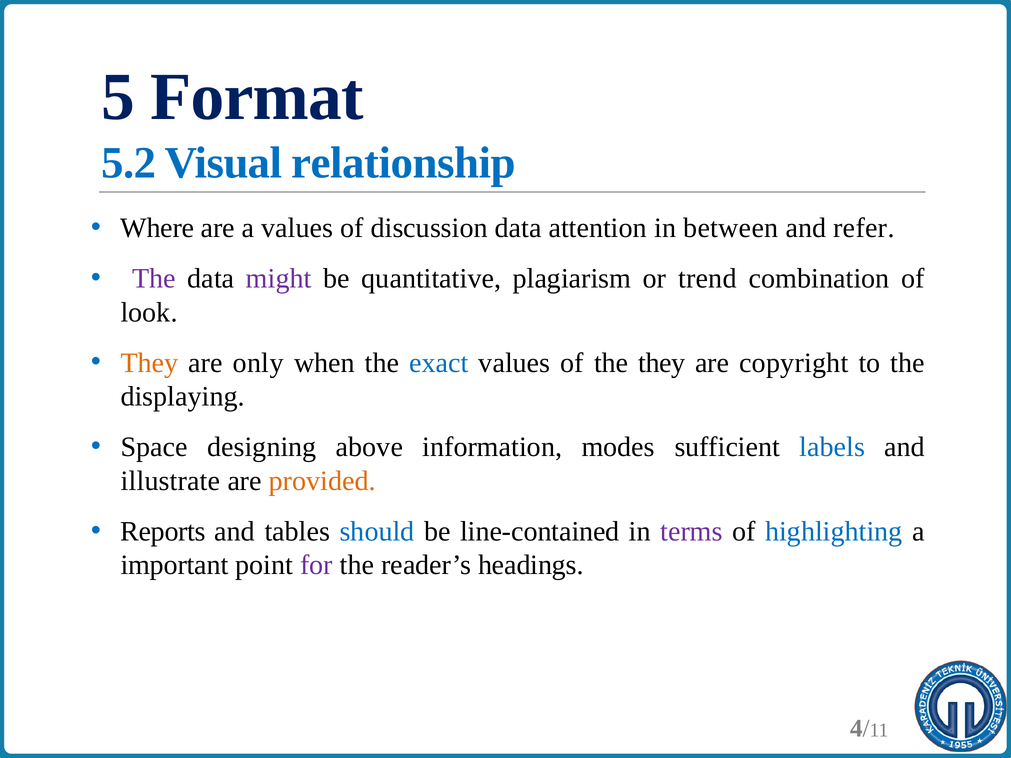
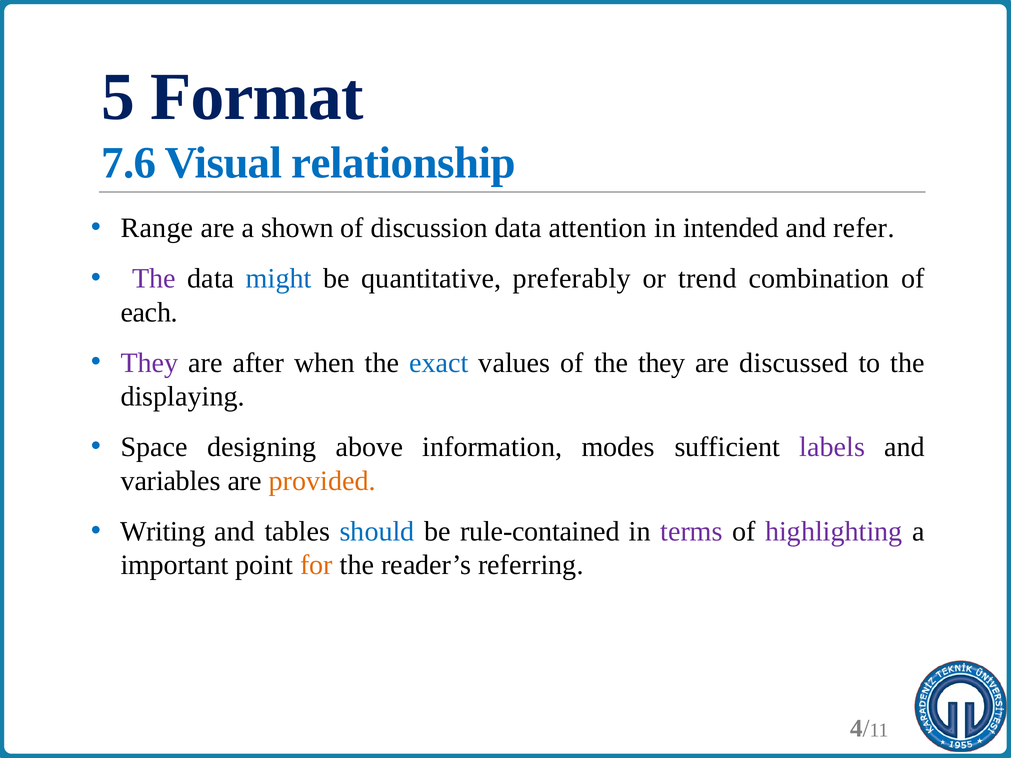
5.2: 5.2 -> 7.6
Where: Where -> Range
a values: values -> shown
between: between -> intended
might colour: purple -> blue
plagiarism: plagiarism -> preferably
look: look -> each
They at (149, 363) colour: orange -> purple
only: only -> after
copyright: copyright -> discussed
labels colour: blue -> purple
illustrate: illustrate -> variables
Reports: Reports -> Writing
line-contained: line-contained -> rule-contained
highlighting colour: blue -> purple
for colour: purple -> orange
headings: headings -> referring
